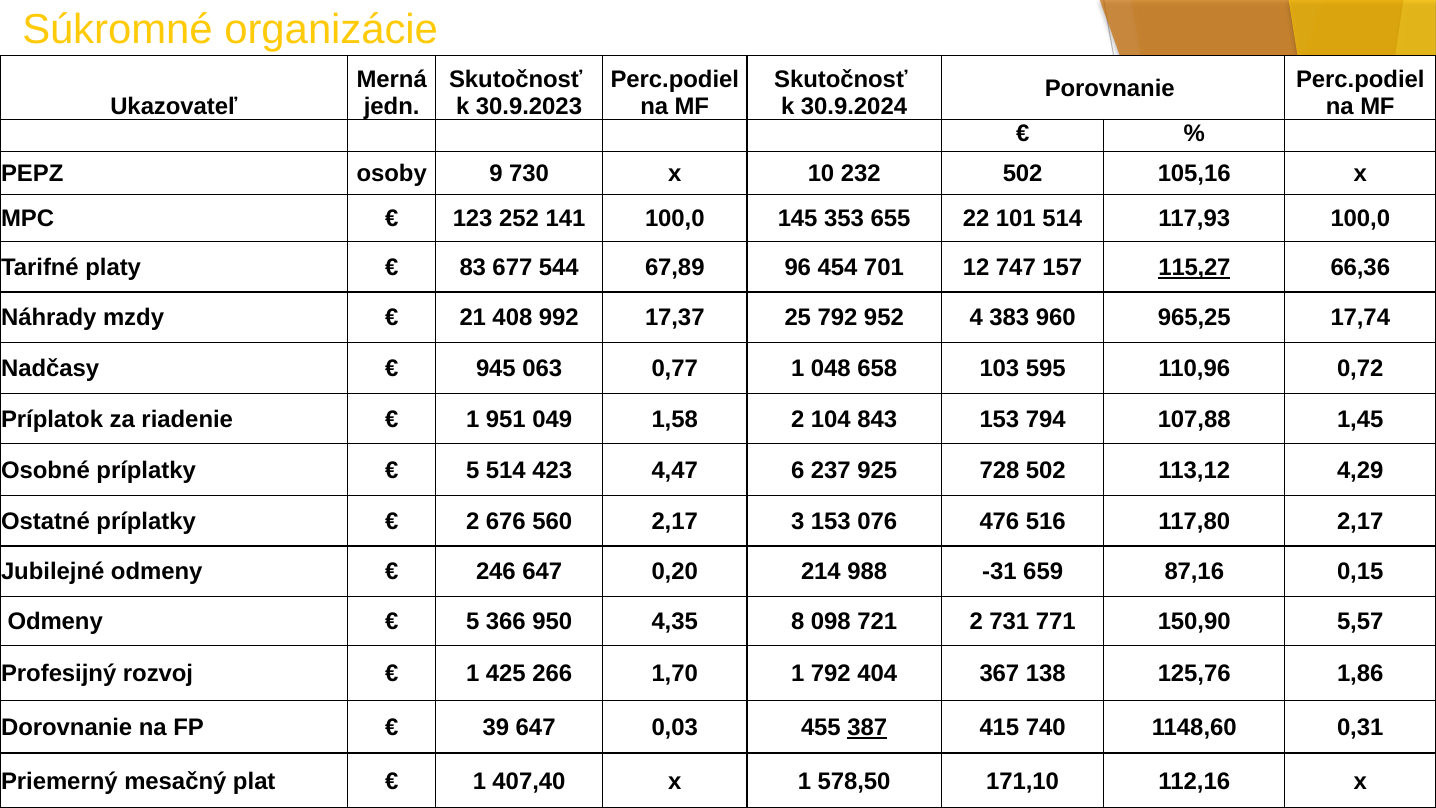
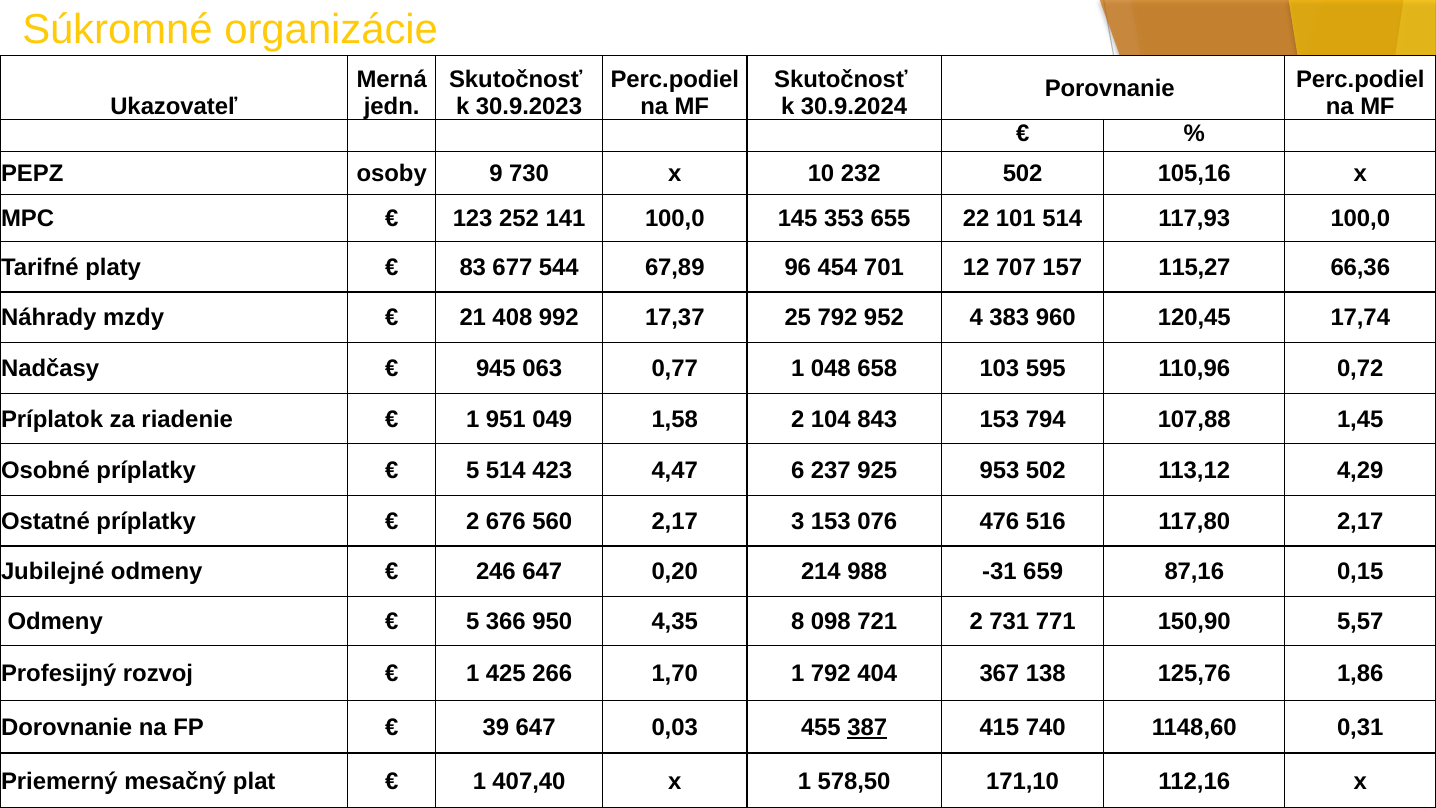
747: 747 -> 707
115,27 underline: present -> none
965,25: 965,25 -> 120,45
728: 728 -> 953
